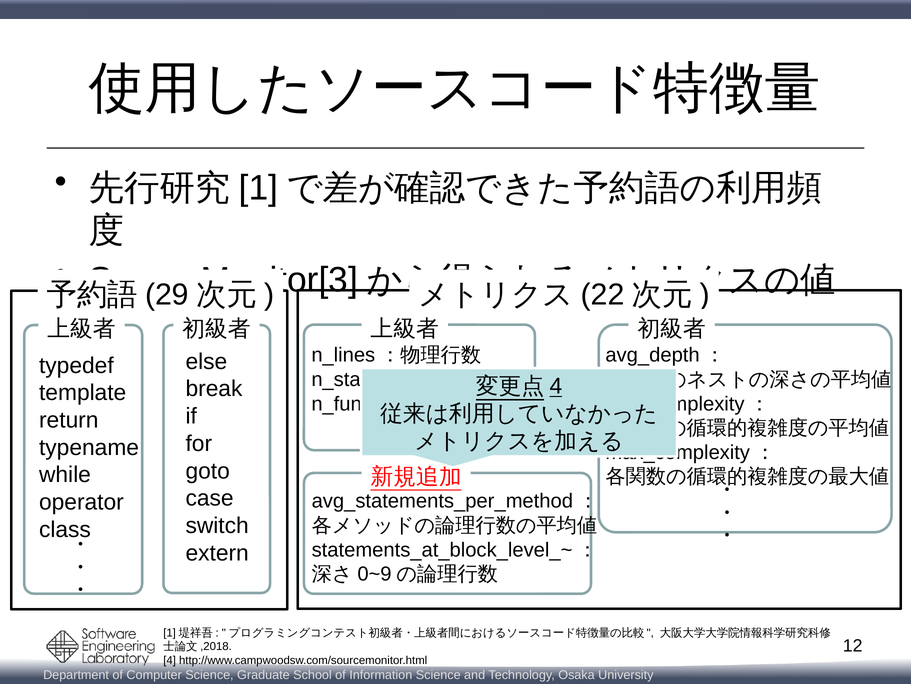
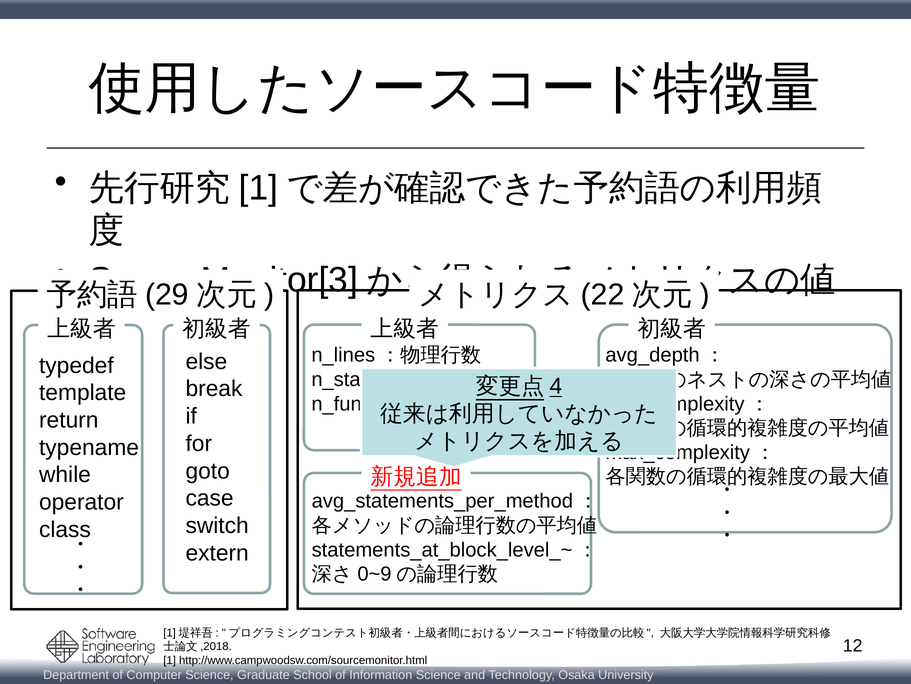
4 at (170, 660): 4 -> 1
